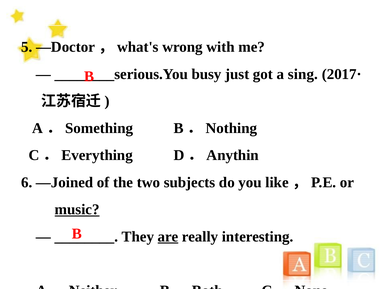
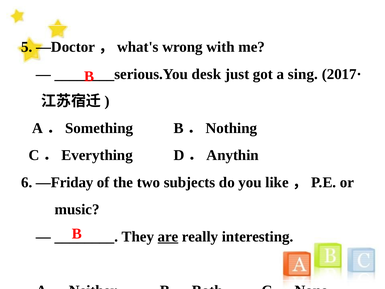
busy: busy -> desk
—Joined: —Joined -> —Friday
music underline: present -> none
